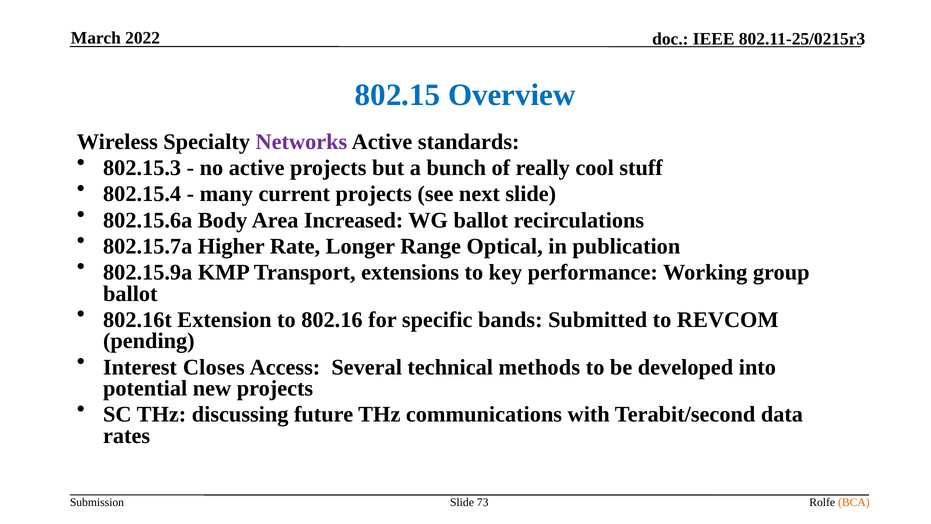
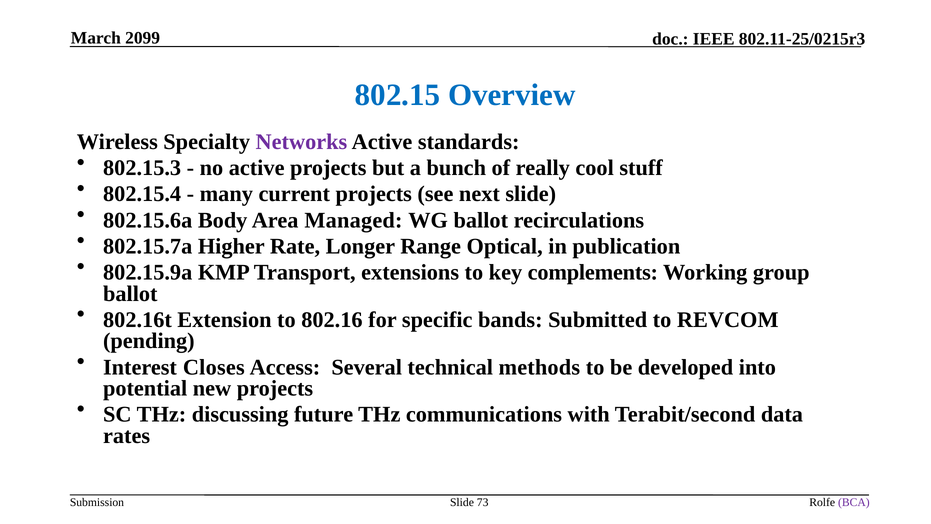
2022: 2022 -> 2099
Increased: Increased -> Managed
performance: performance -> complements
BCA colour: orange -> purple
